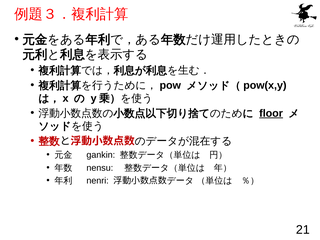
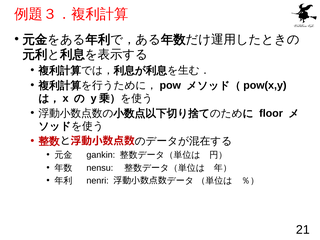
floor underline: present -> none
